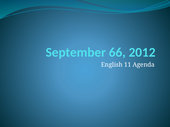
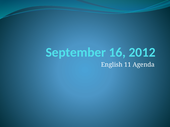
66: 66 -> 16
